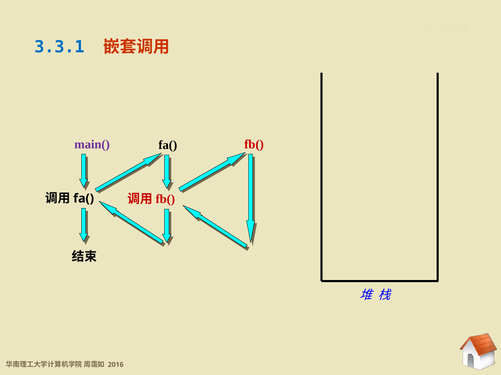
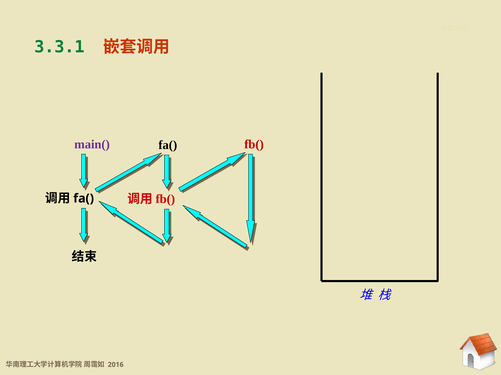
3.3.1 at (59, 47) colour: blue -> green
